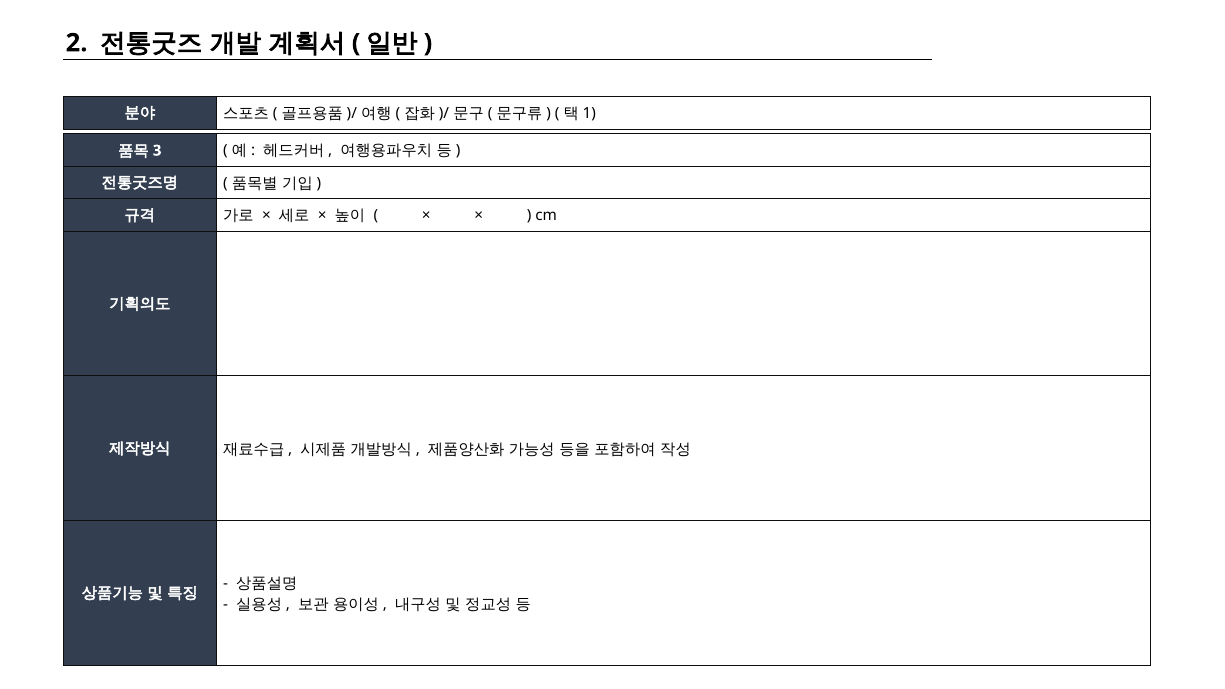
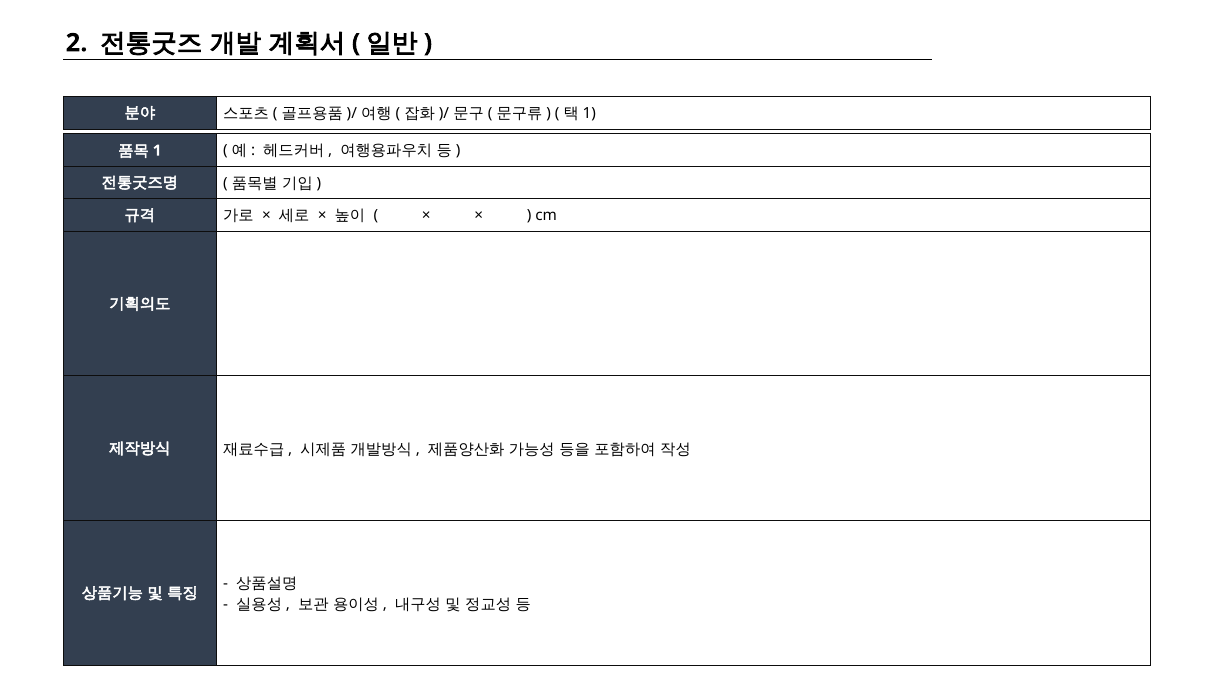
3 at (157, 151): 3 -> 1
